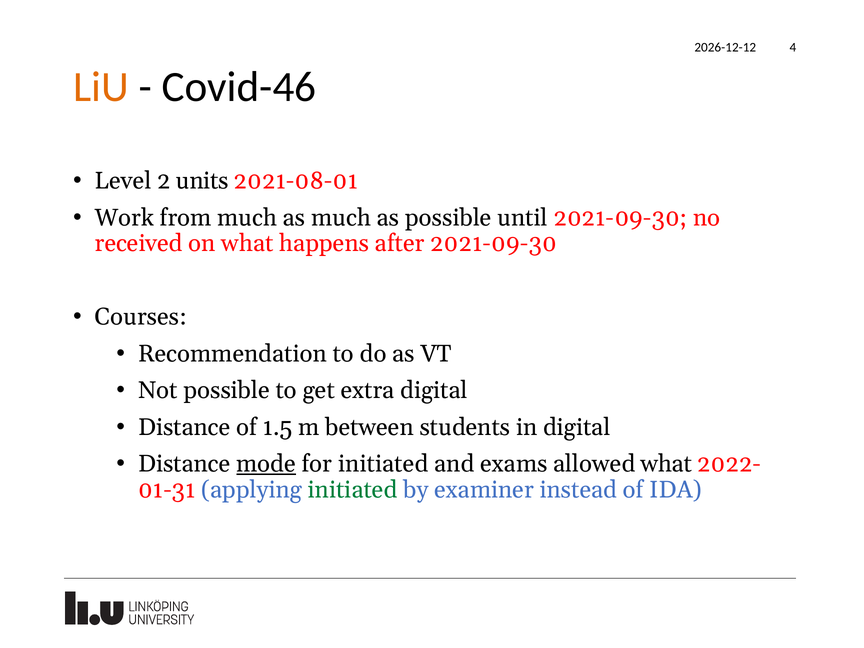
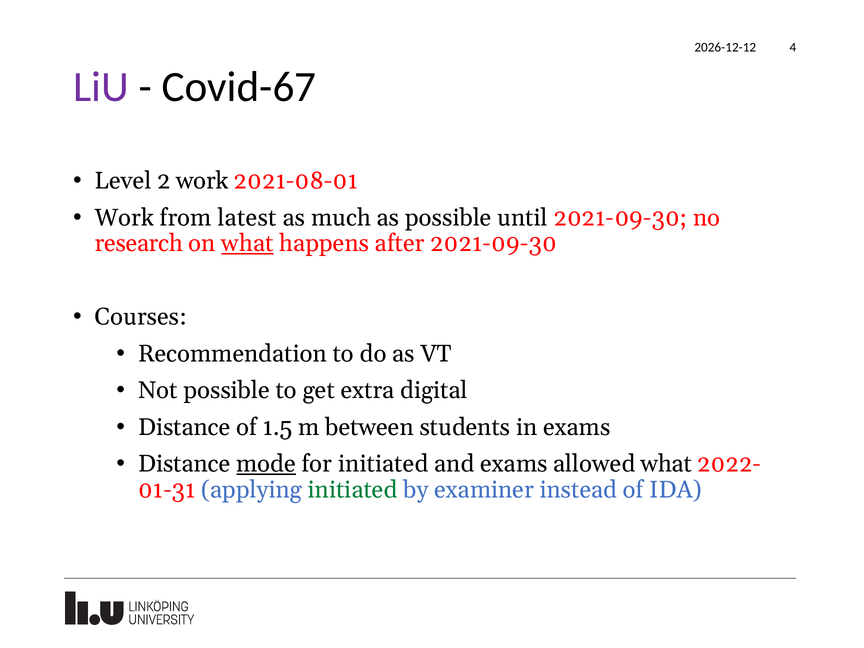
LiU colour: orange -> purple
Covid-46: Covid-46 -> Covid-67
2 units: units -> work
from much: much -> latest
received: received -> research
what at (247, 244) underline: none -> present
in digital: digital -> exams
